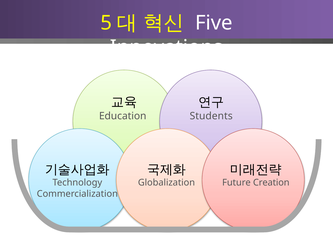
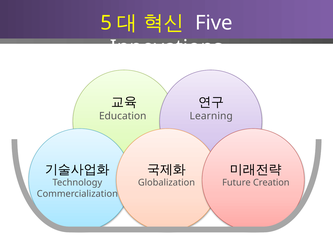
Students: Students -> Learning
